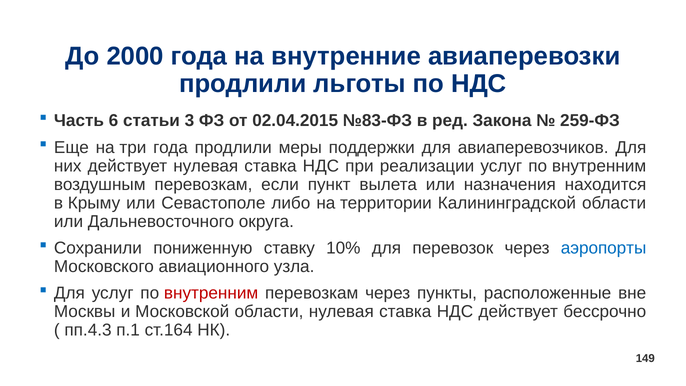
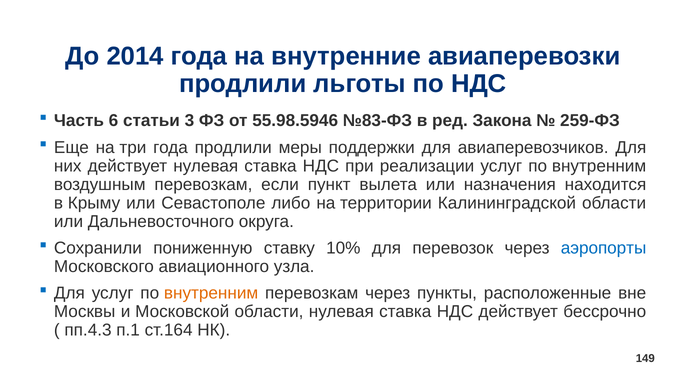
2000: 2000 -> 2014
02.04.2015: 02.04.2015 -> 55.98.5946
внутренним at (211, 293) colour: red -> orange
